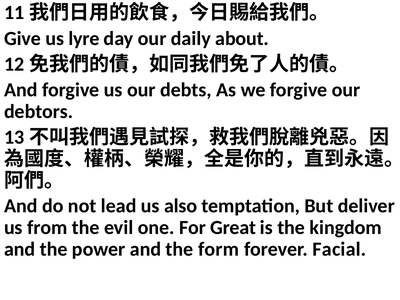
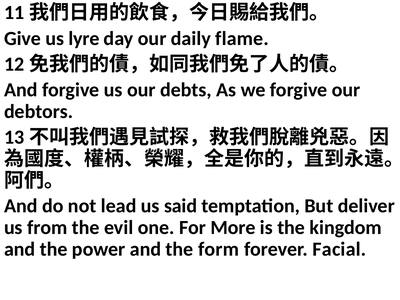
about: about -> flame
also: also -> said
Great: Great -> More
